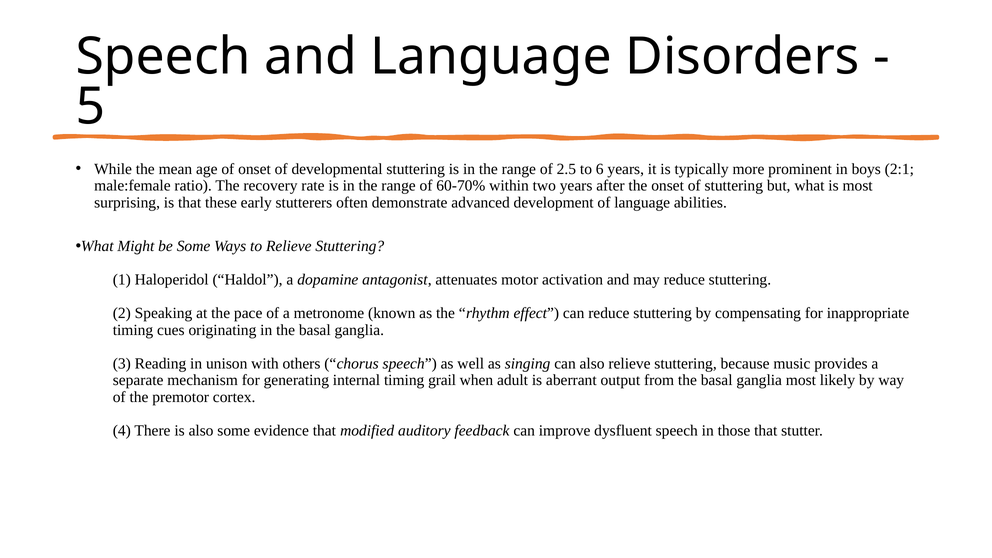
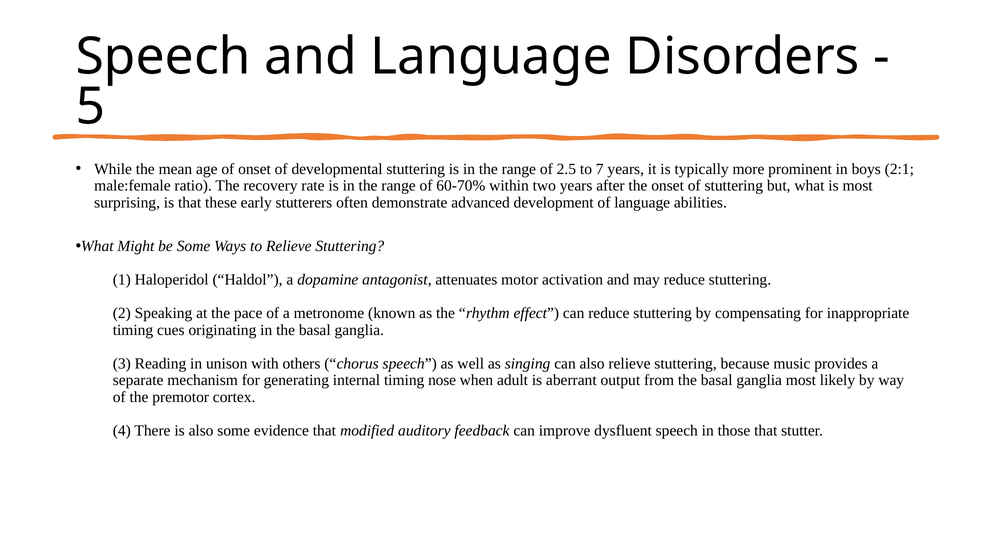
6: 6 -> 7
grail: grail -> nose
